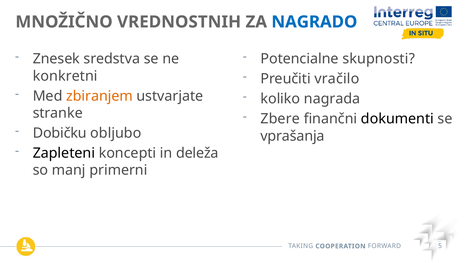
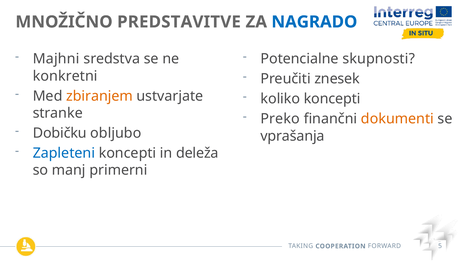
VREDNOSTNIH: VREDNOSTNIH -> PREDSTAVITVE
Znesek: Znesek -> Majhni
vračilo: vračilo -> znesek
koliko nagrada: nagrada -> koncepti
Zbere: Zbere -> Preko
dokumenti colour: black -> orange
Zapleteni colour: black -> blue
